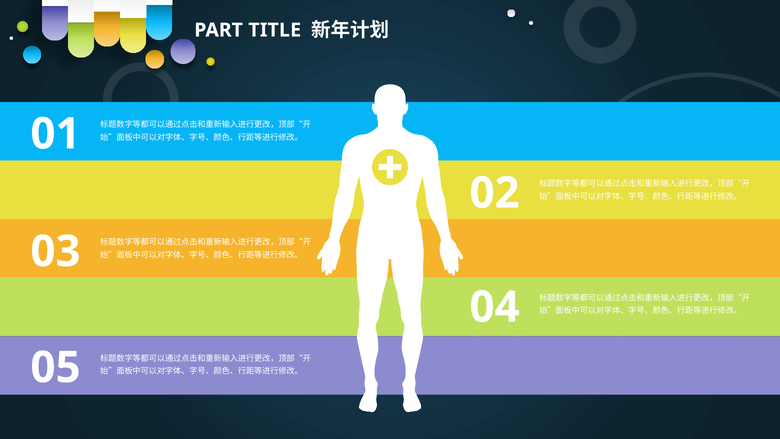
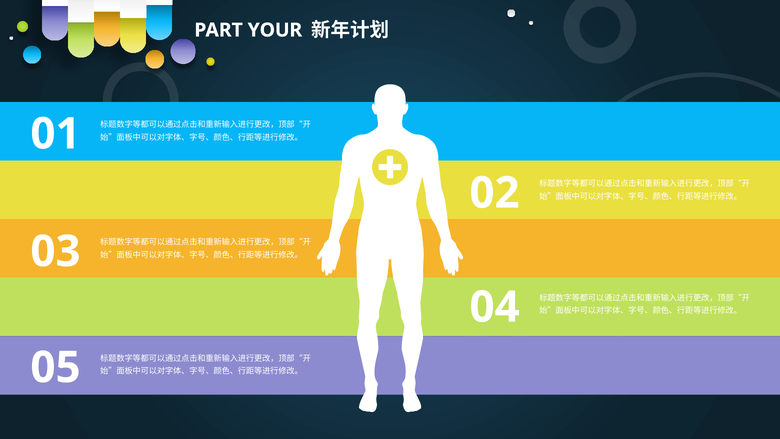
TITLE: TITLE -> YOUR
